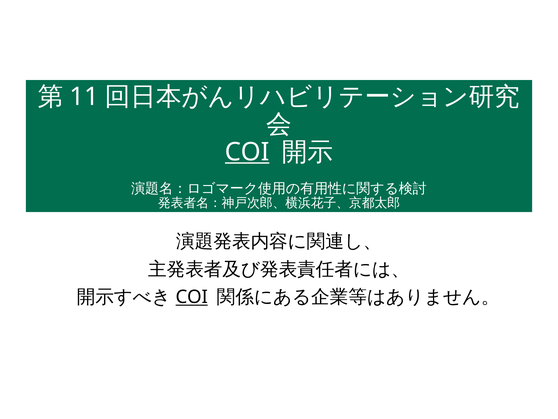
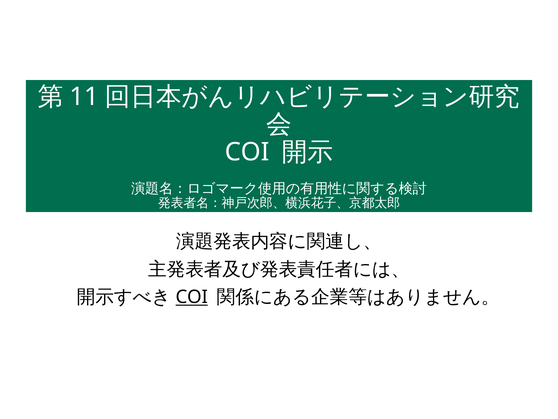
COI at (247, 152) underline: present -> none
